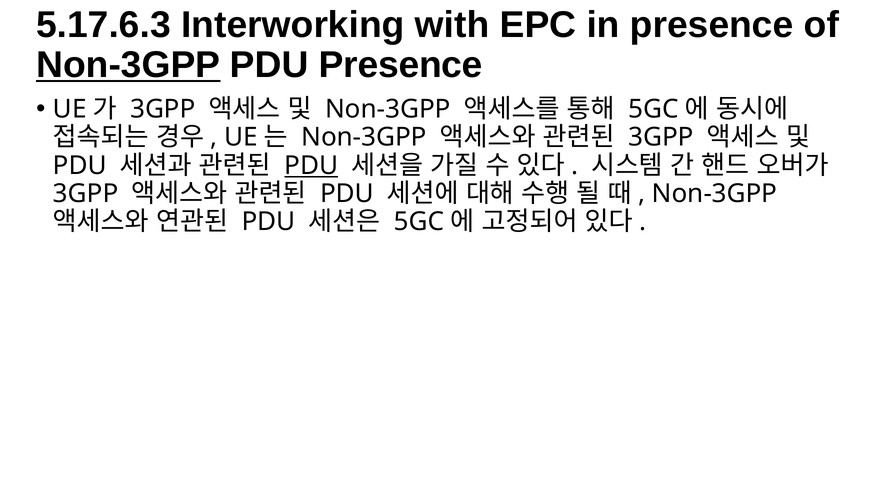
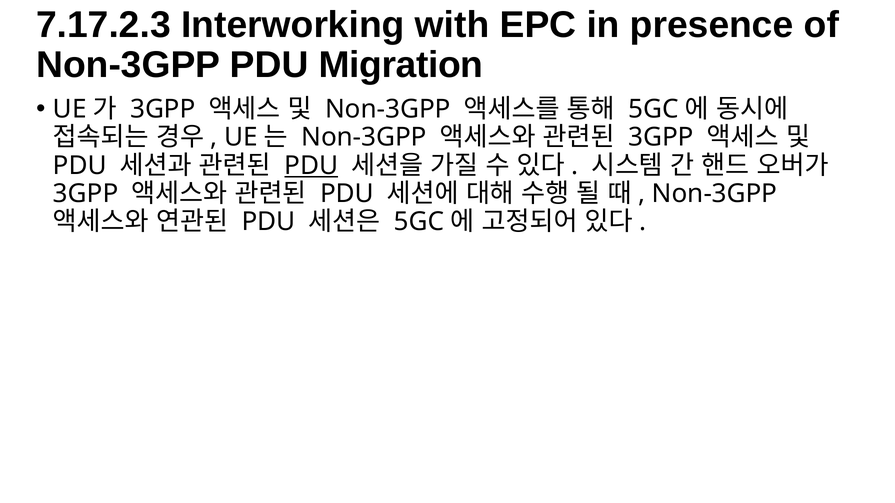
5.17.6.3: 5.17.6.3 -> 7.17.2.3
Non-3GPP at (128, 65) underline: present -> none
PDU Presence: Presence -> Migration
